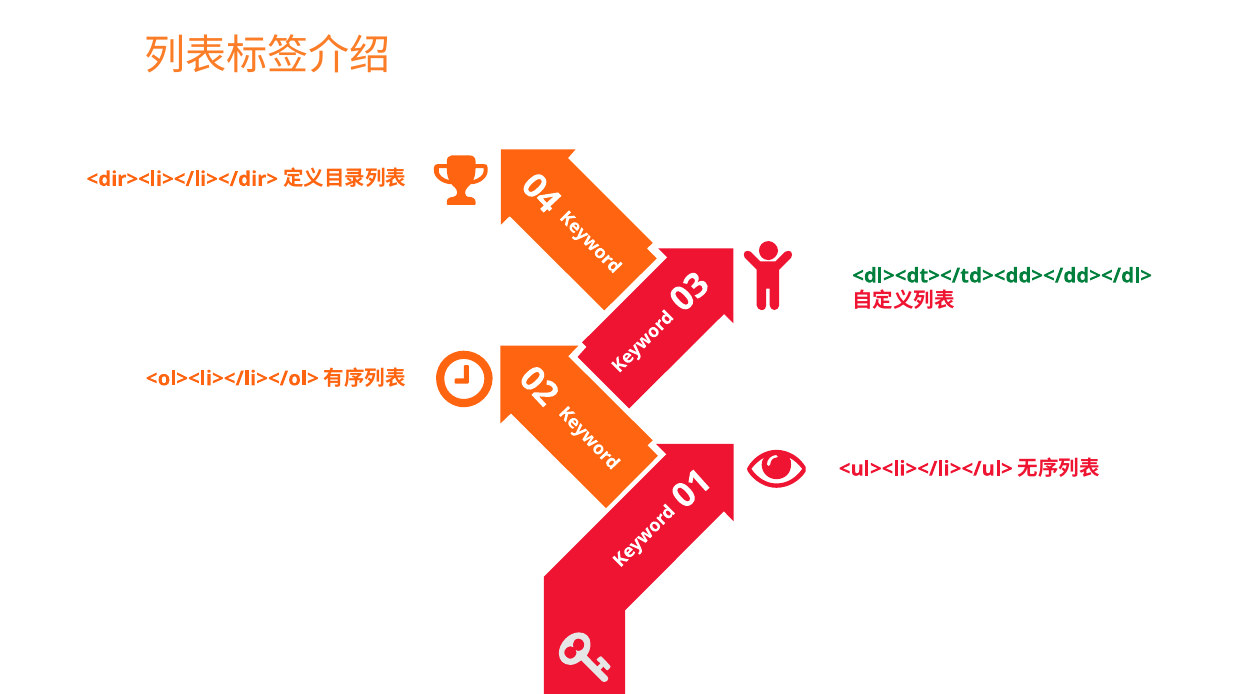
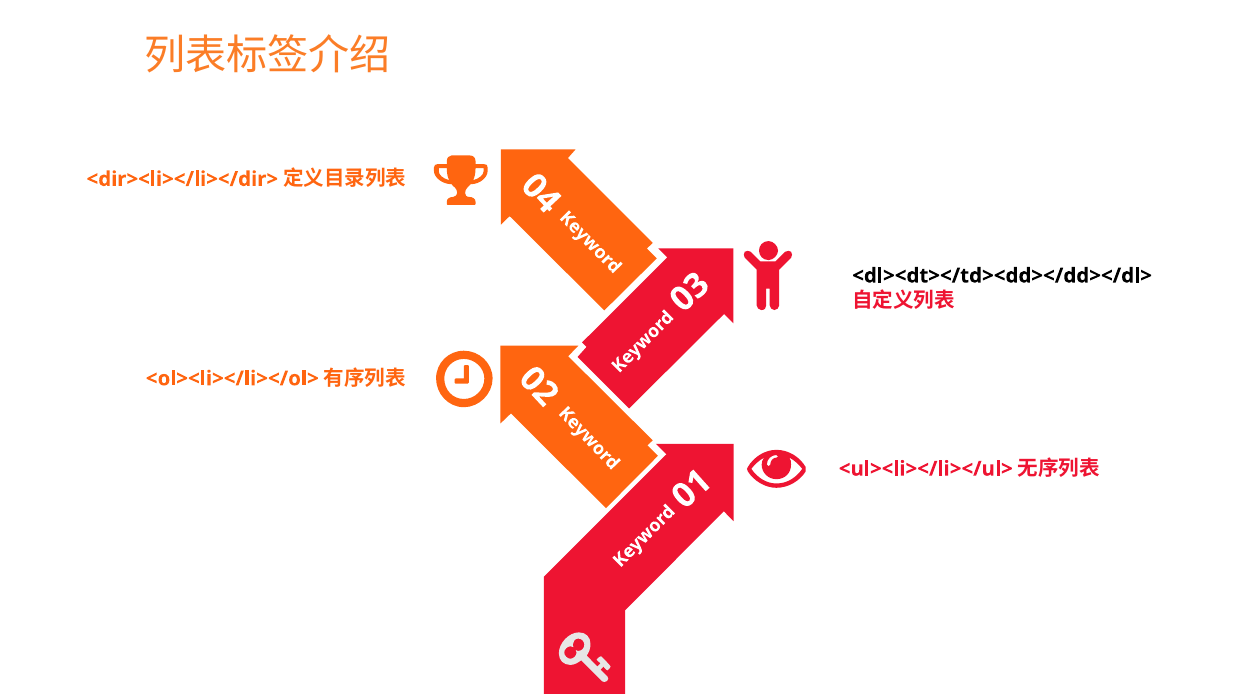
<dl><dt></td><dd></dd></dl> colour: green -> black
